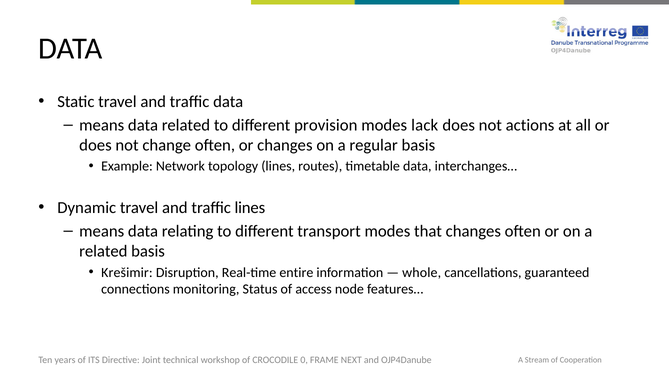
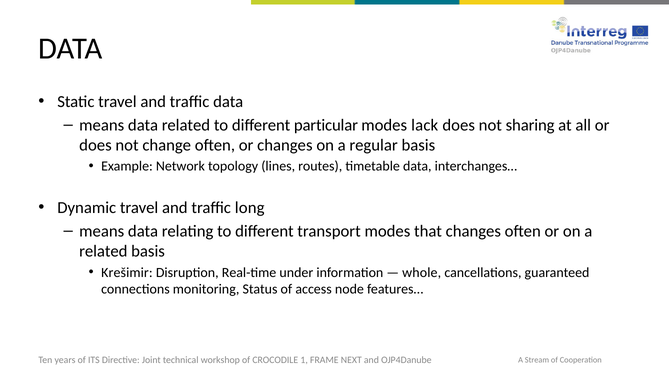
provision: provision -> particular
actions: actions -> sharing
traffic lines: lines -> long
entire: entire -> under
0: 0 -> 1
